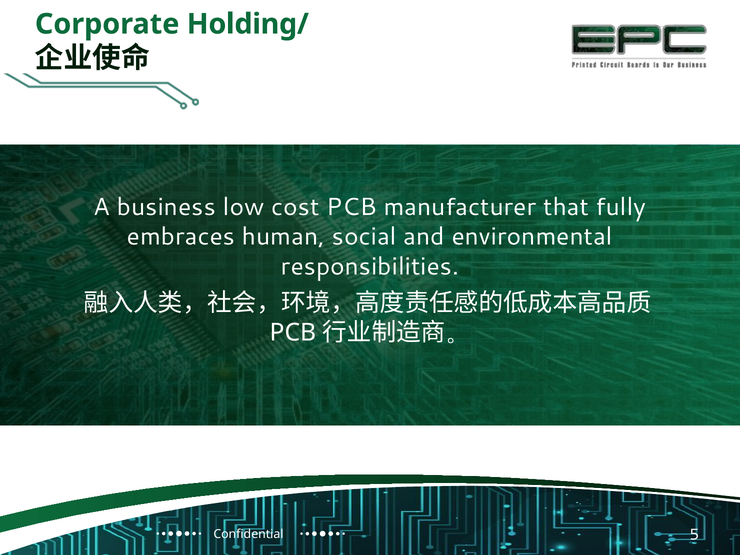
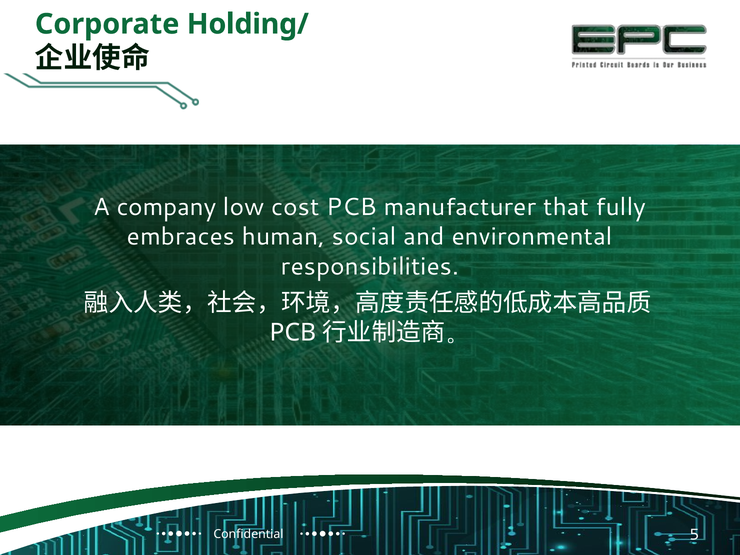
business: business -> company
